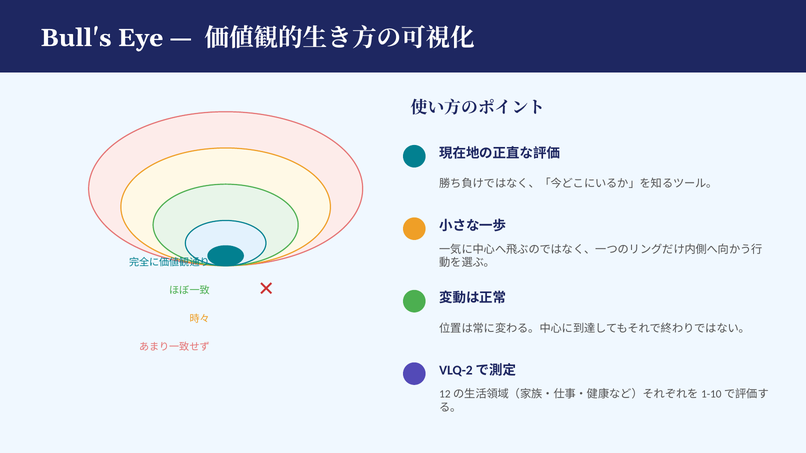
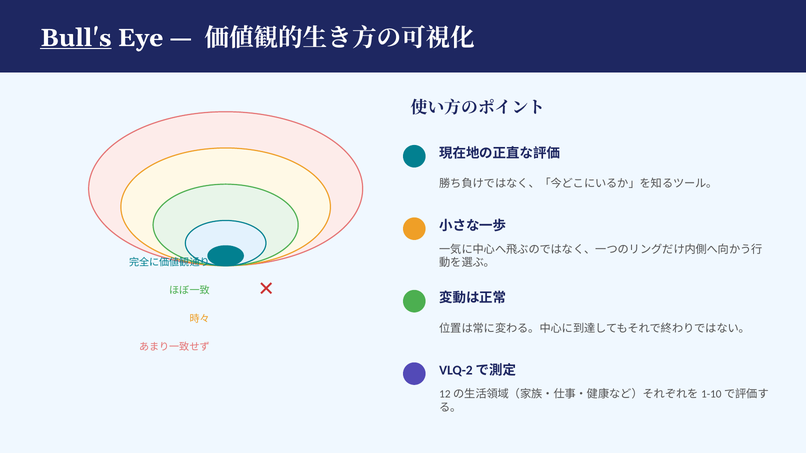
Bull's underline: none -> present
